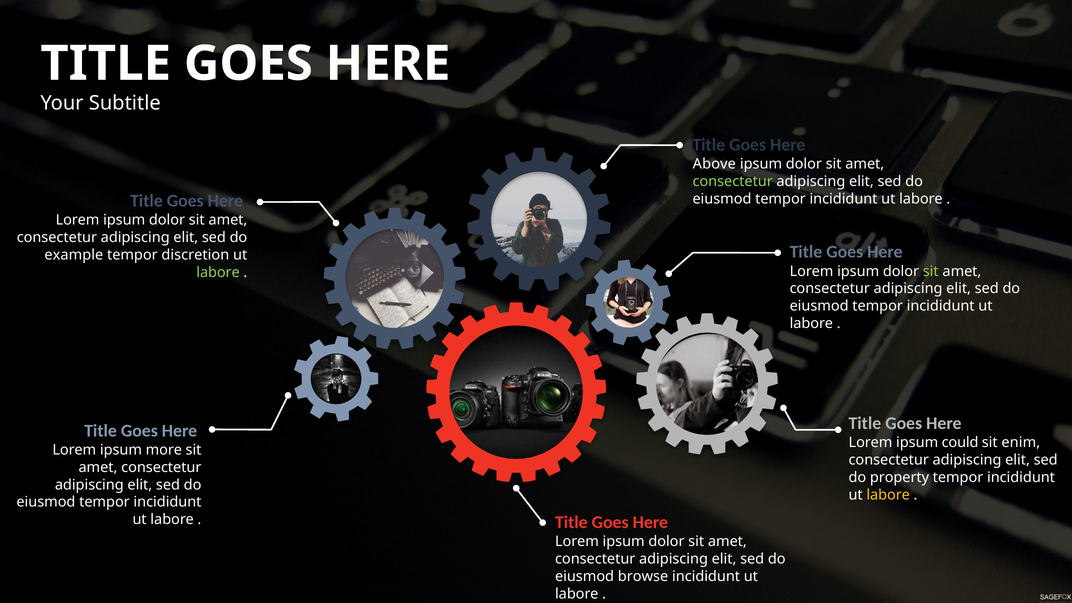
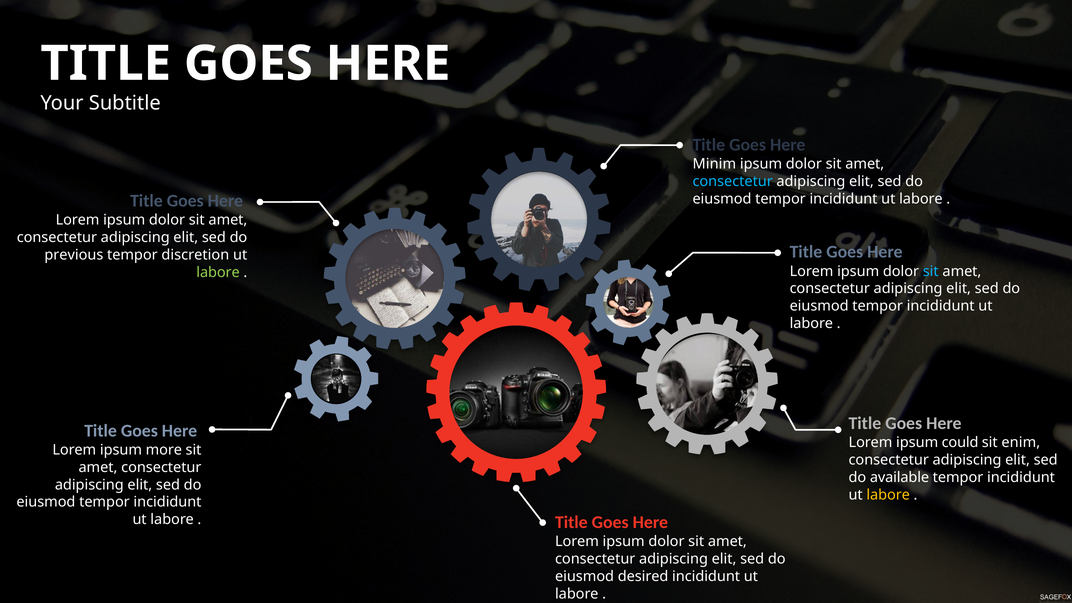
Above: Above -> Minim
consectetur at (733, 182) colour: light green -> light blue
example: example -> previous
sit at (931, 271) colour: light green -> light blue
property: property -> available
browse: browse -> desired
